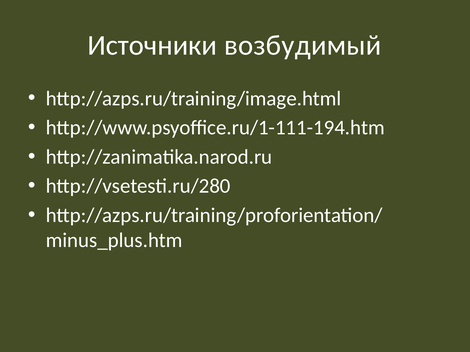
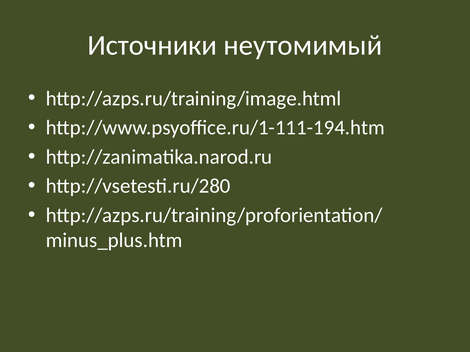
возбудимый: возбудимый -> неутомимый
